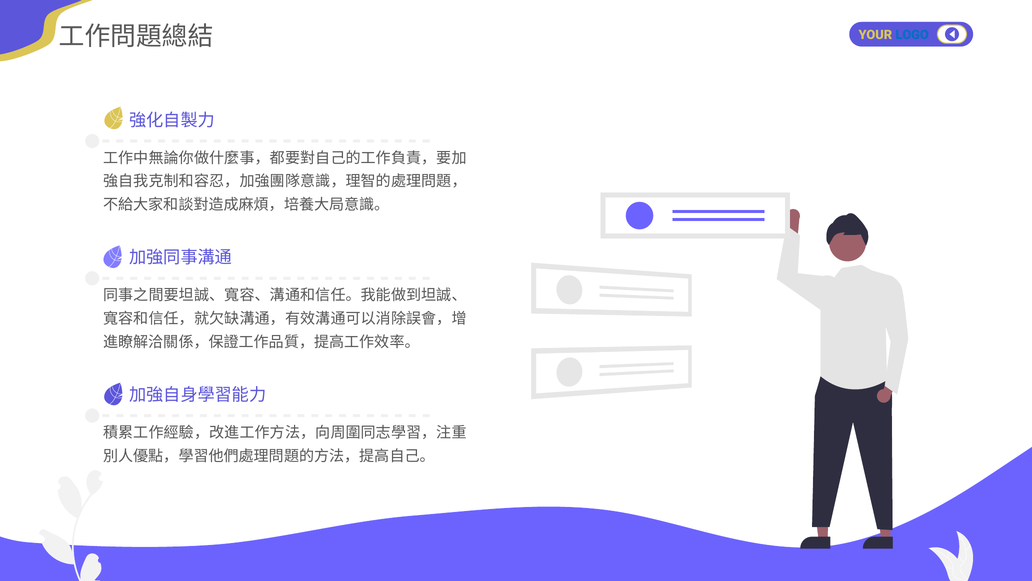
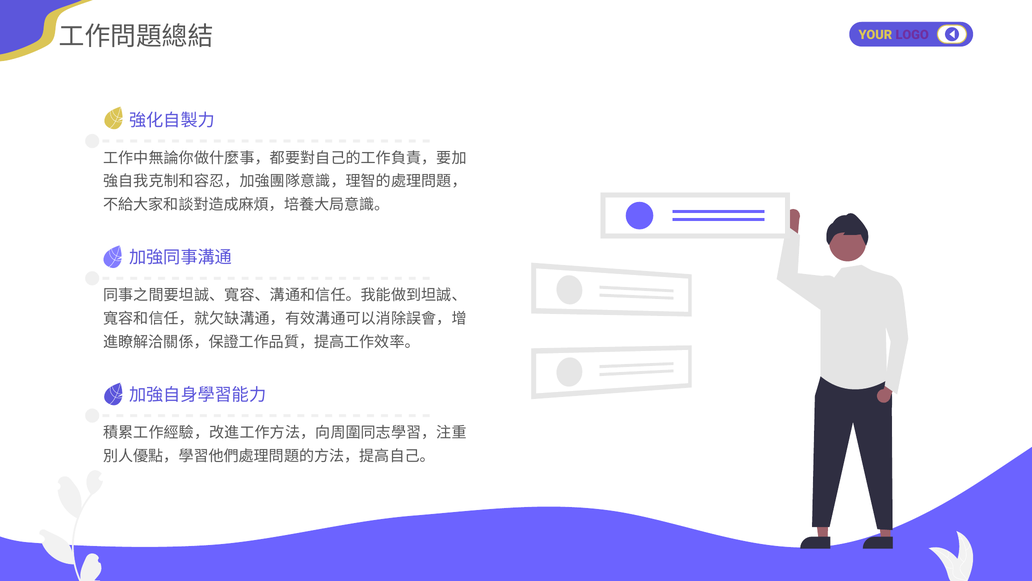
LOGO colour: blue -> purple
